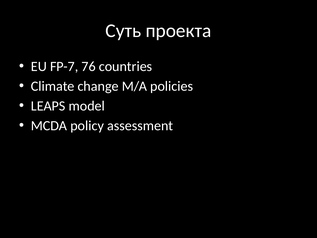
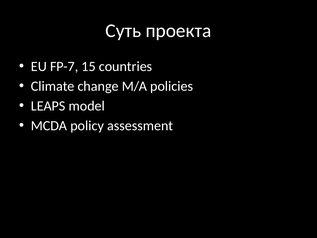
76: 76 -> 15
